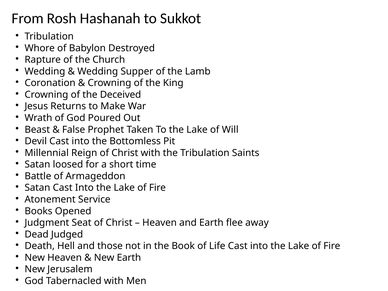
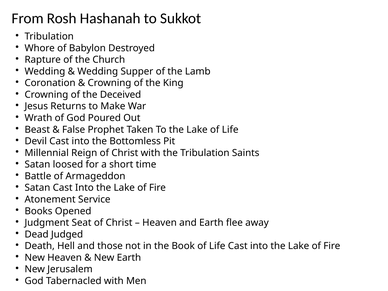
Lake of Will: Will -> Life
